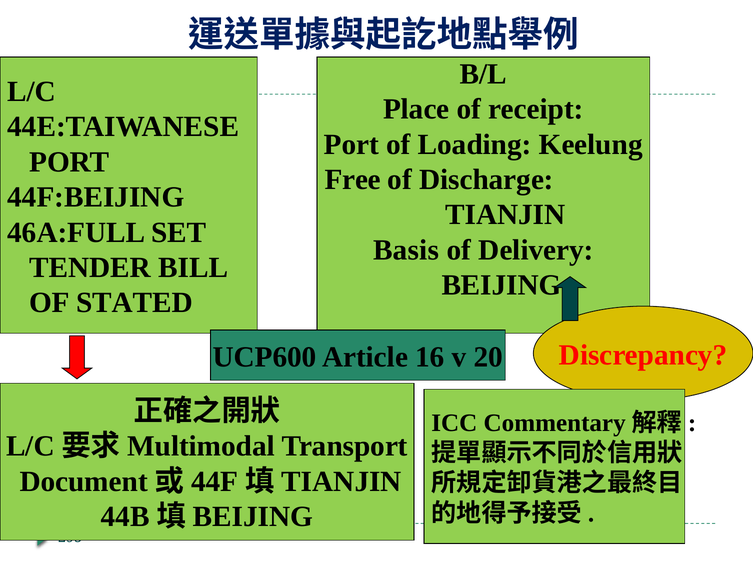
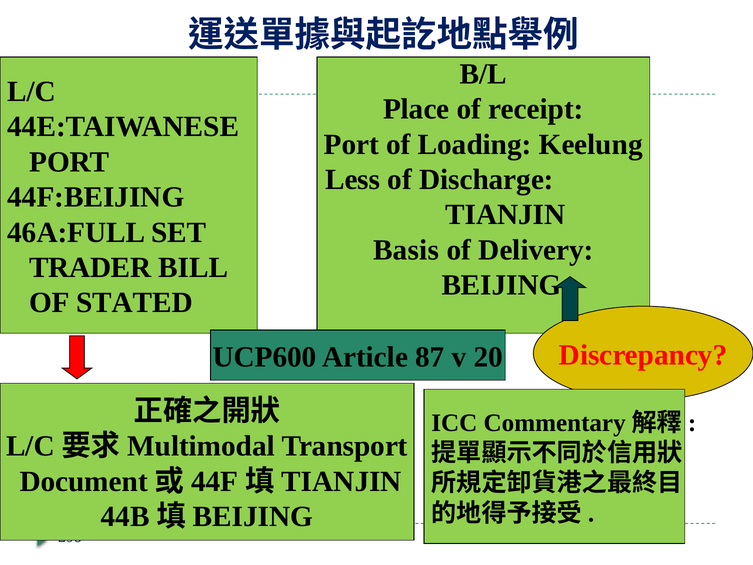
Free: Free -> Less
TENDER: TENDER -> TRADER
16: 16 -> 87
